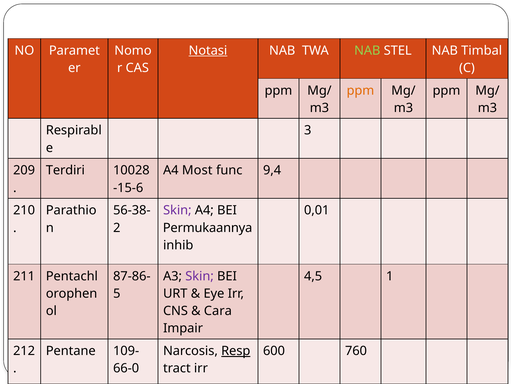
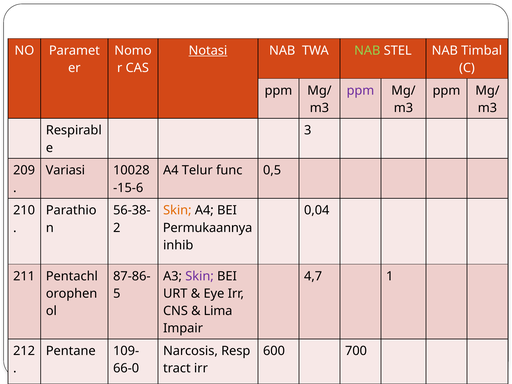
ppm at (360, 90) colour: orange -> purple
Terdiri: Terdiri -> Variasi
Most: Most -> Telur
9,4: 9,4 -> 0,5
Skin at (177, 210) colour: purple -> orange
0,01: 0,01 -> 0,04
4,5: 4,5 -> 4,7
Cara: Cara -> Lima
Resp underline: present -> none
760: 760 -> 700
